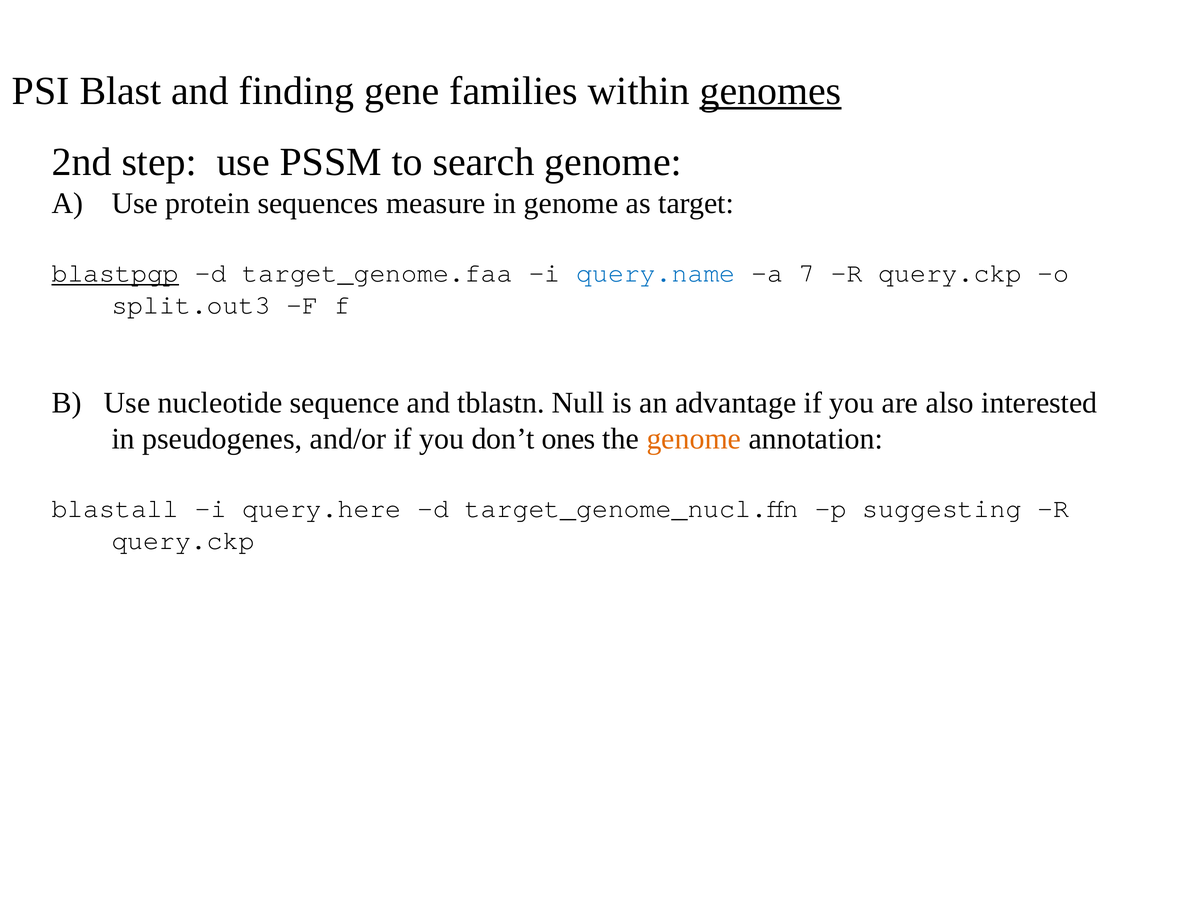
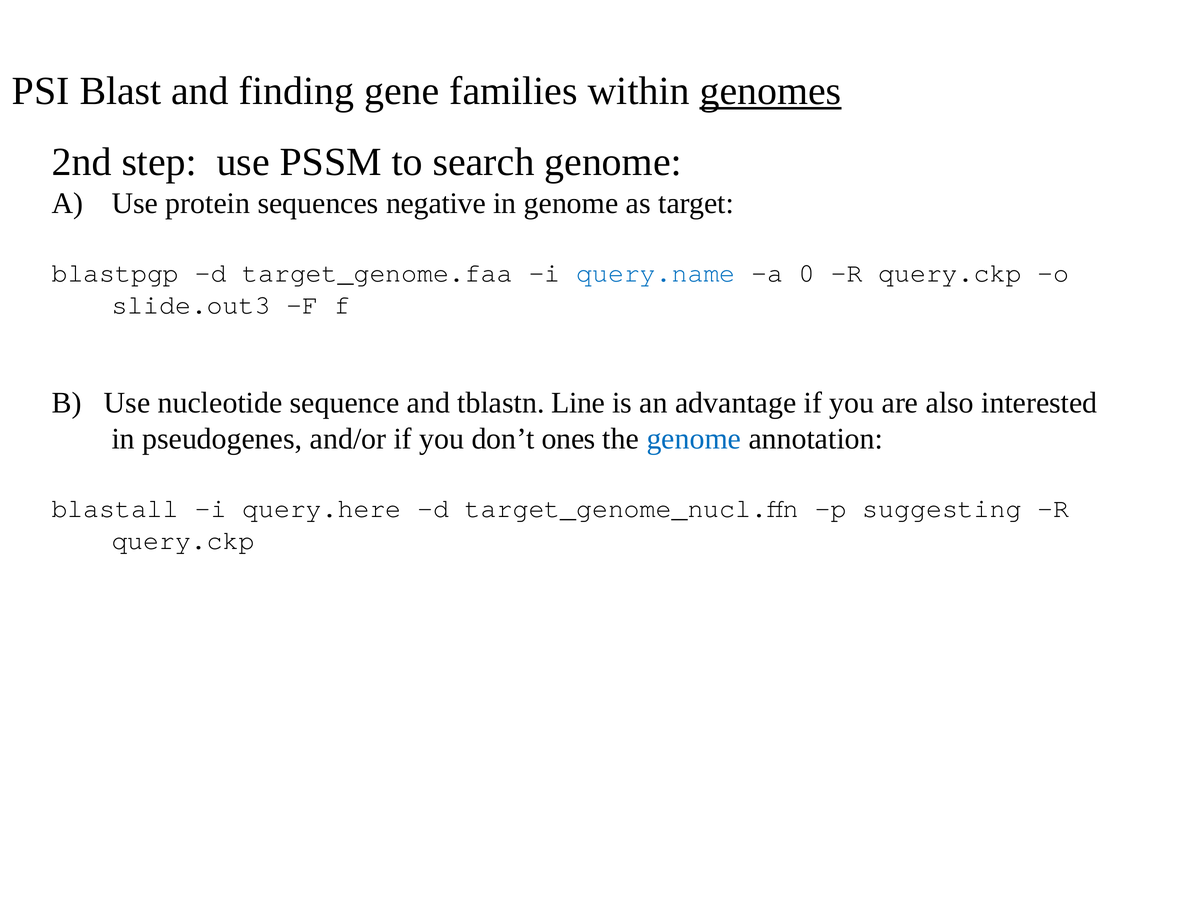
measure: measure -> negative
blastpgp underline: present -> none
7: 7 -> 0
split.out3: split.out3 -> slide.out3
Null: Null -> Line
genome at (694, 439) colour: orange -> blue
